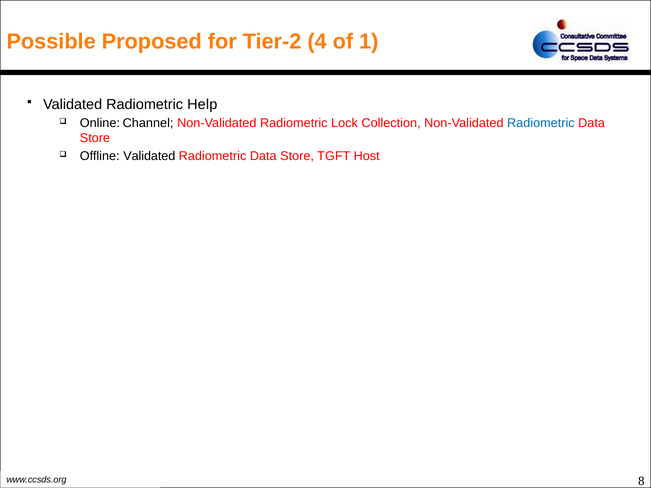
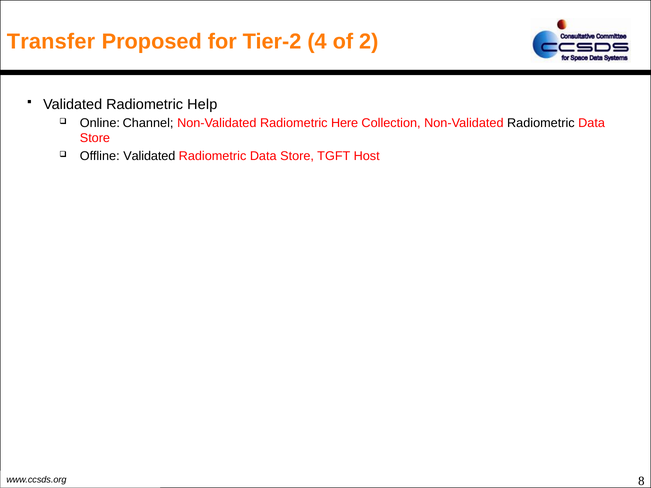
Possible: Possible -> Transfer
1: 1 -> 2
Lock: Lock -> Here
Radiometric at (541, 123) colour: blue -> black
